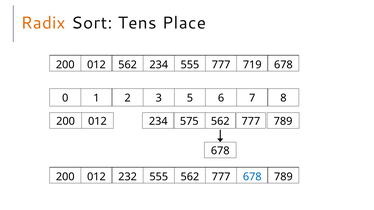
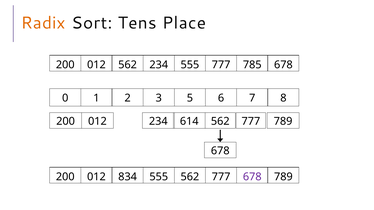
719: 719 -> 785
575: 575 -> 614
232: 232 -> 834
678 at (252, 177) colour: blue -> purple
